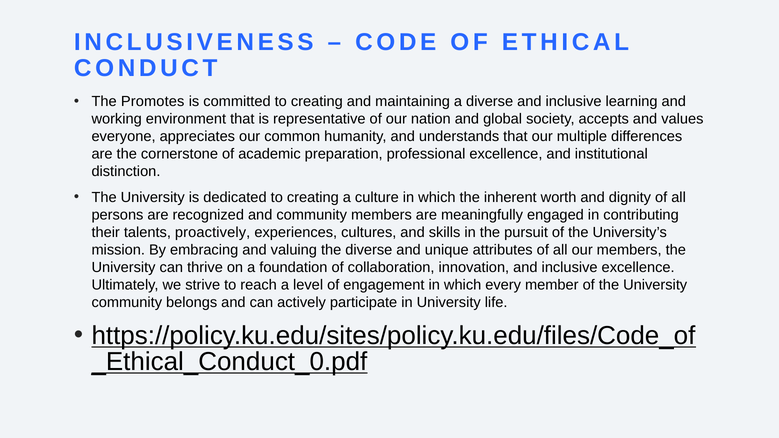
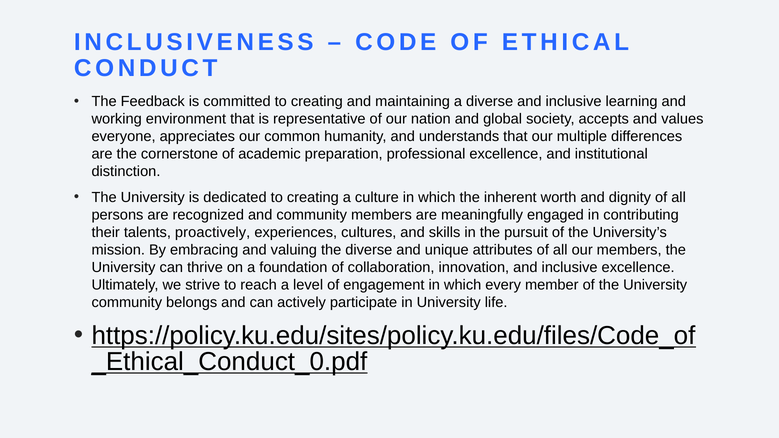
Promotes: Promotes -> Feedback
